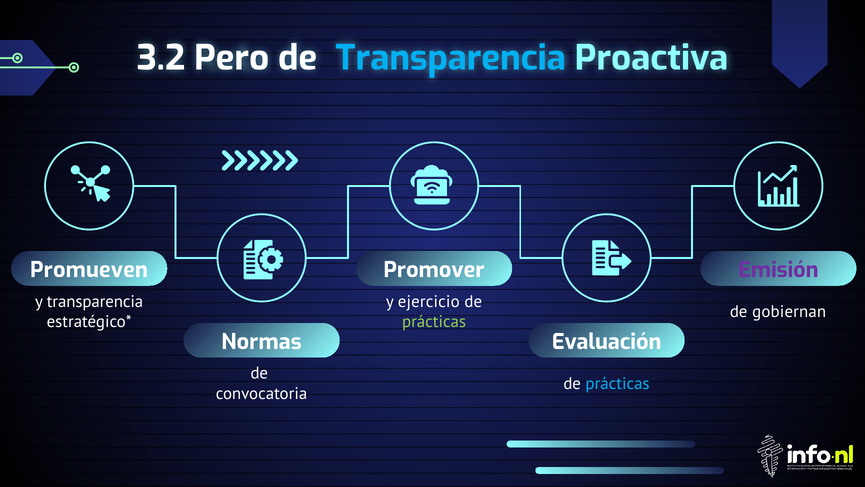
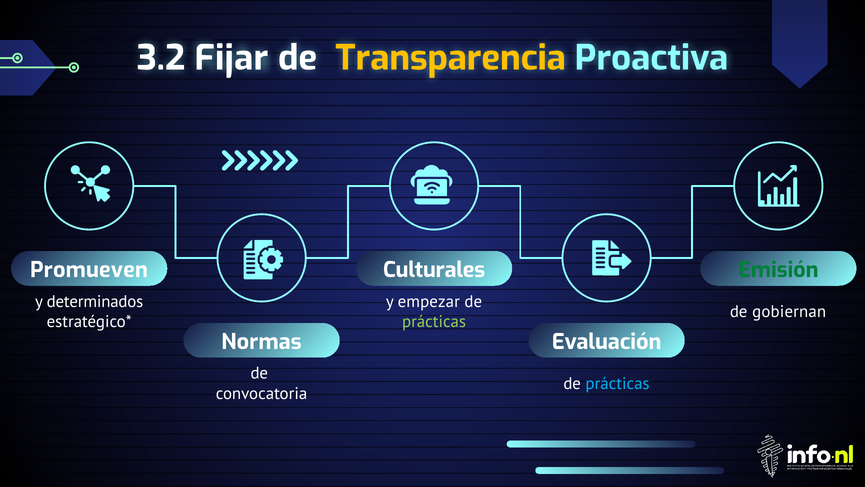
Pero: Pero -> Fijar
Transparencia at (451, 58) colour: light blue -> yellow
Promover: Promover -> Culturales
Emisión colour: purple -> green
y transparencia: transparencia -> determinados
ejercicio: ejercicio -> empezar
